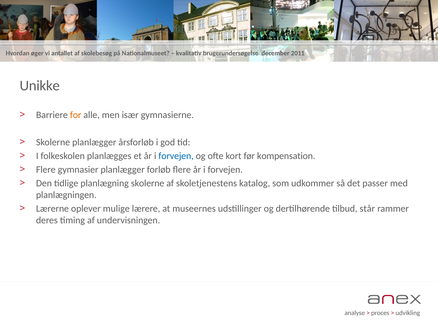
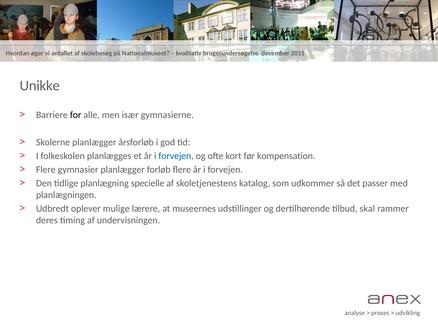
for colour: orange -> black
planlægning skolerne: skolerne -> specielle
Lærerne: Lærerne -> Udbredt
står: står -> skal
